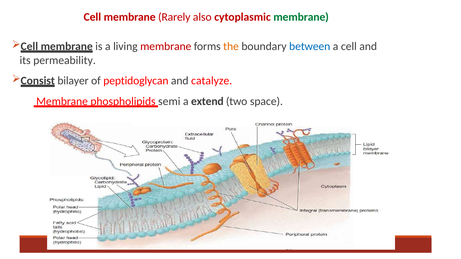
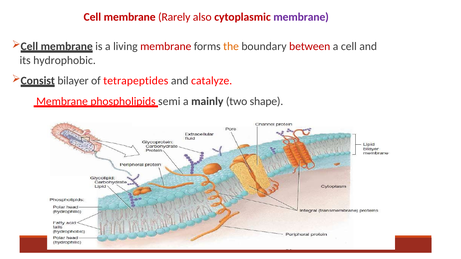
membrane at (301, 17) colour: green -> purple
between colour: blue -> red
permeability: permeability -> hydrophobic
peptidoglycan: peptidoglycan -> tetrapeptides
extend: extend -> mainly
space: space -> shape
